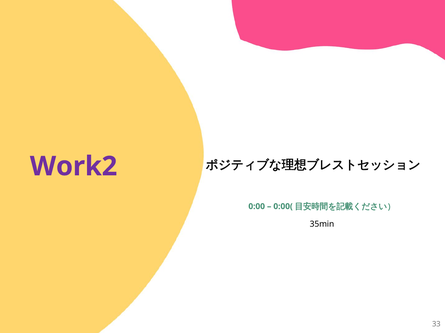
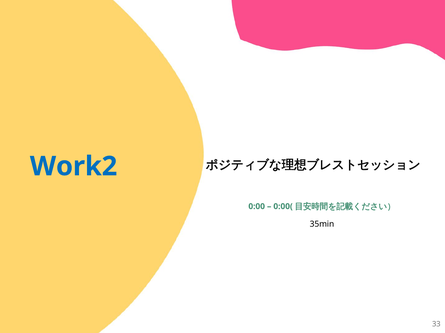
Work2 colour: purple -> blue
